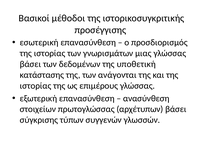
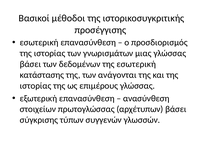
της υποθετική: υποθετική -> εσωτερική
